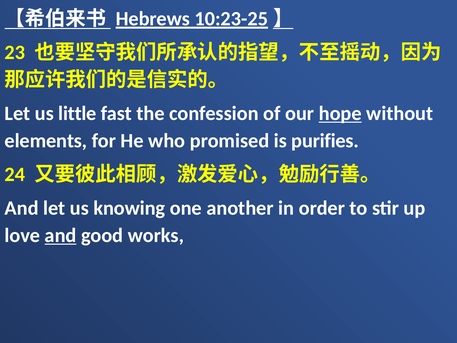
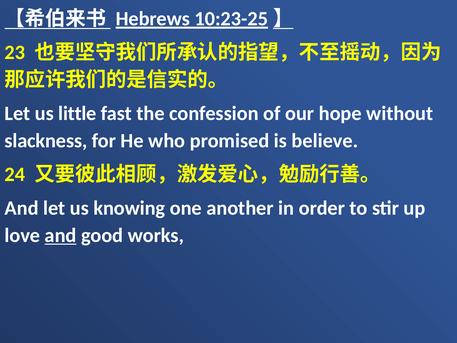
hope underline: present -> none
elements: elements -> slackness
purifies: purifies -> believe
